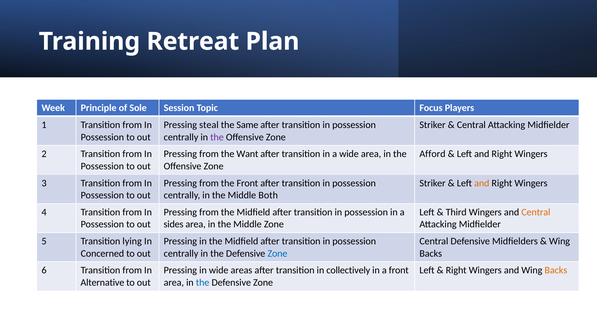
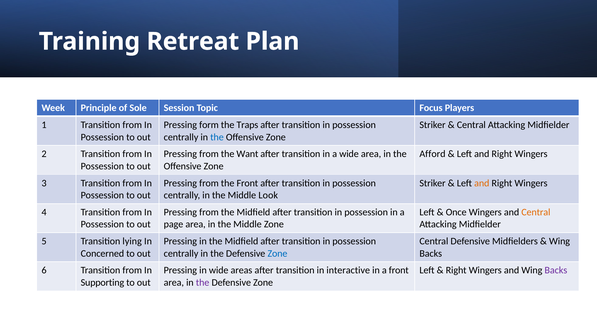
steal: steal -> form
Same: Same -> Traps
the at (217, 137) colour: purple -> blue
Both: Both -> Look
Third: Third -> Once
sides: sides -> page
collectively: collectively -> interactive
Backs at (556, 270) colour: orange -> purple
Alternative: Alternative -> Supporting
the at (203, 282) colour: blue -> purple
